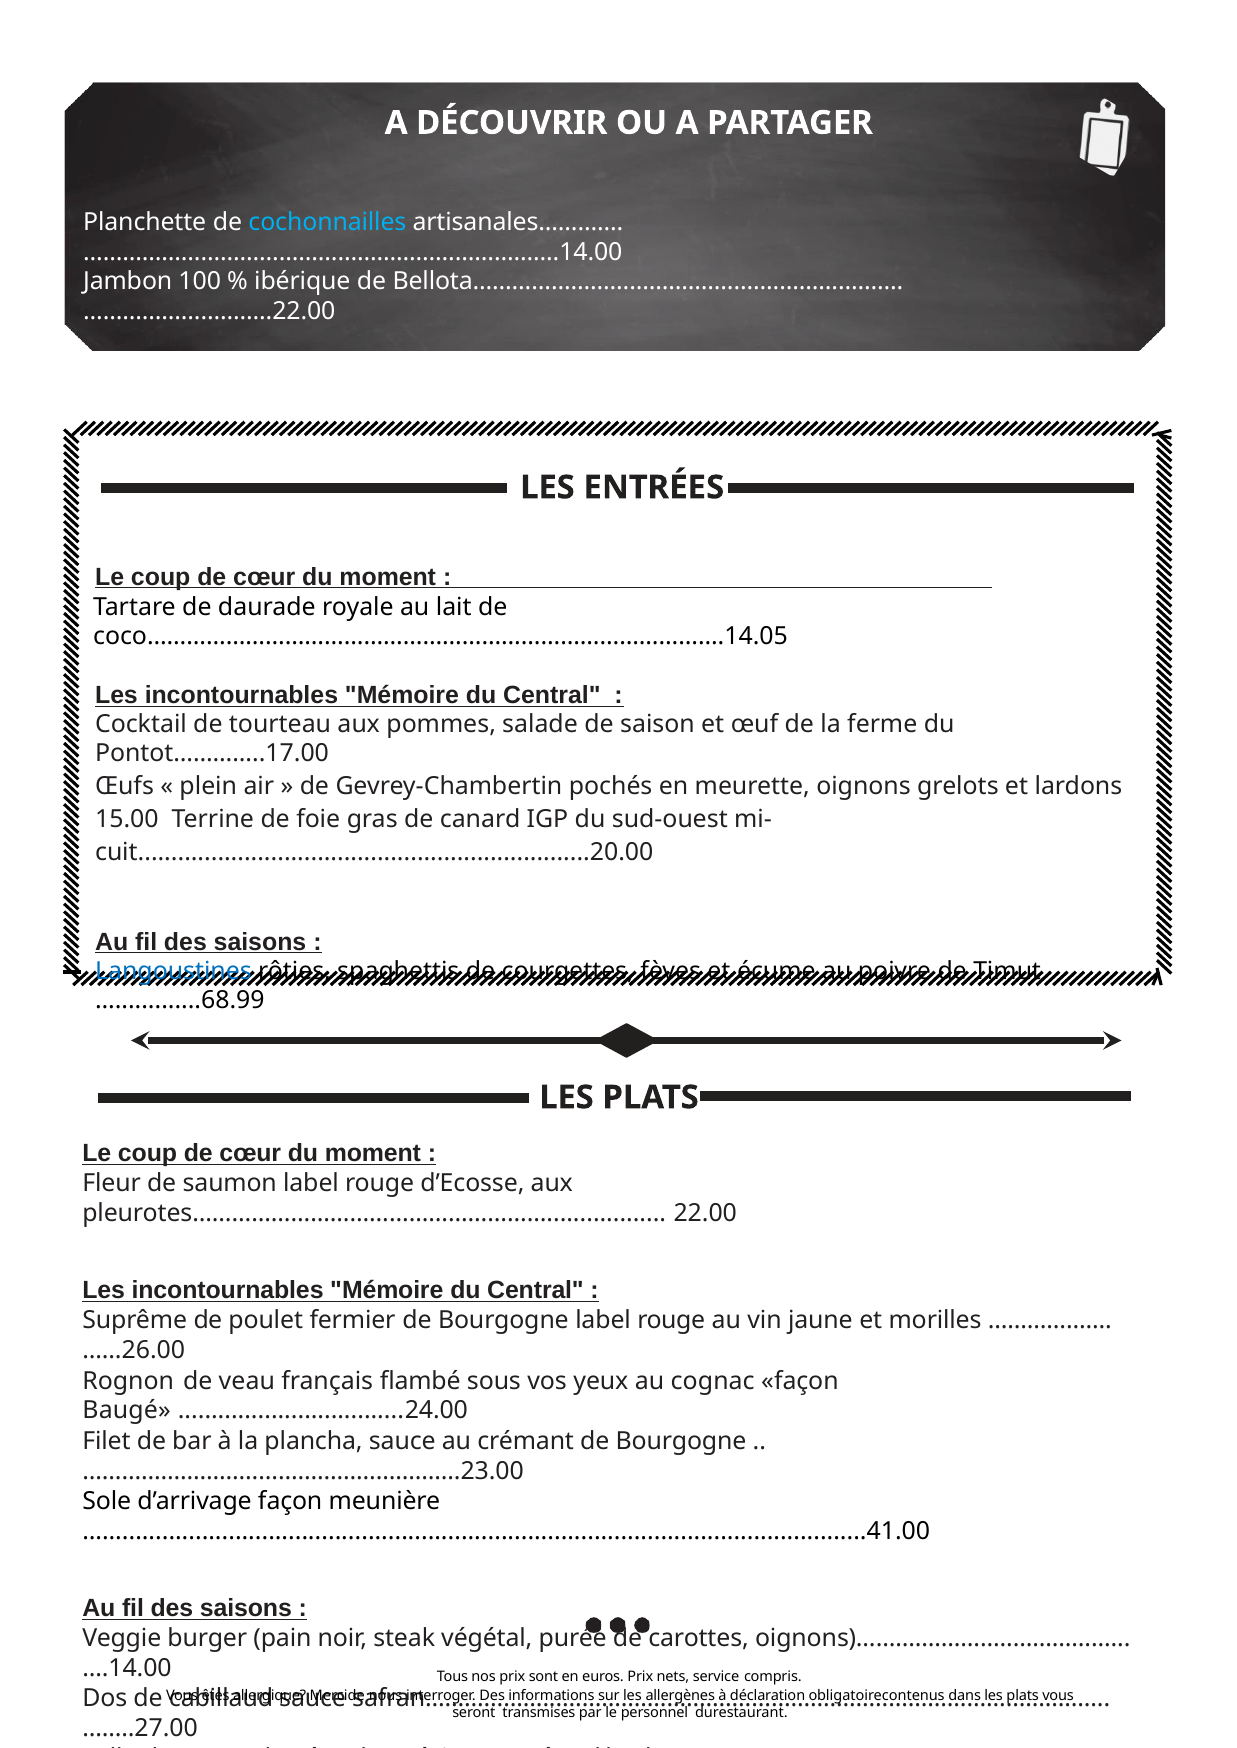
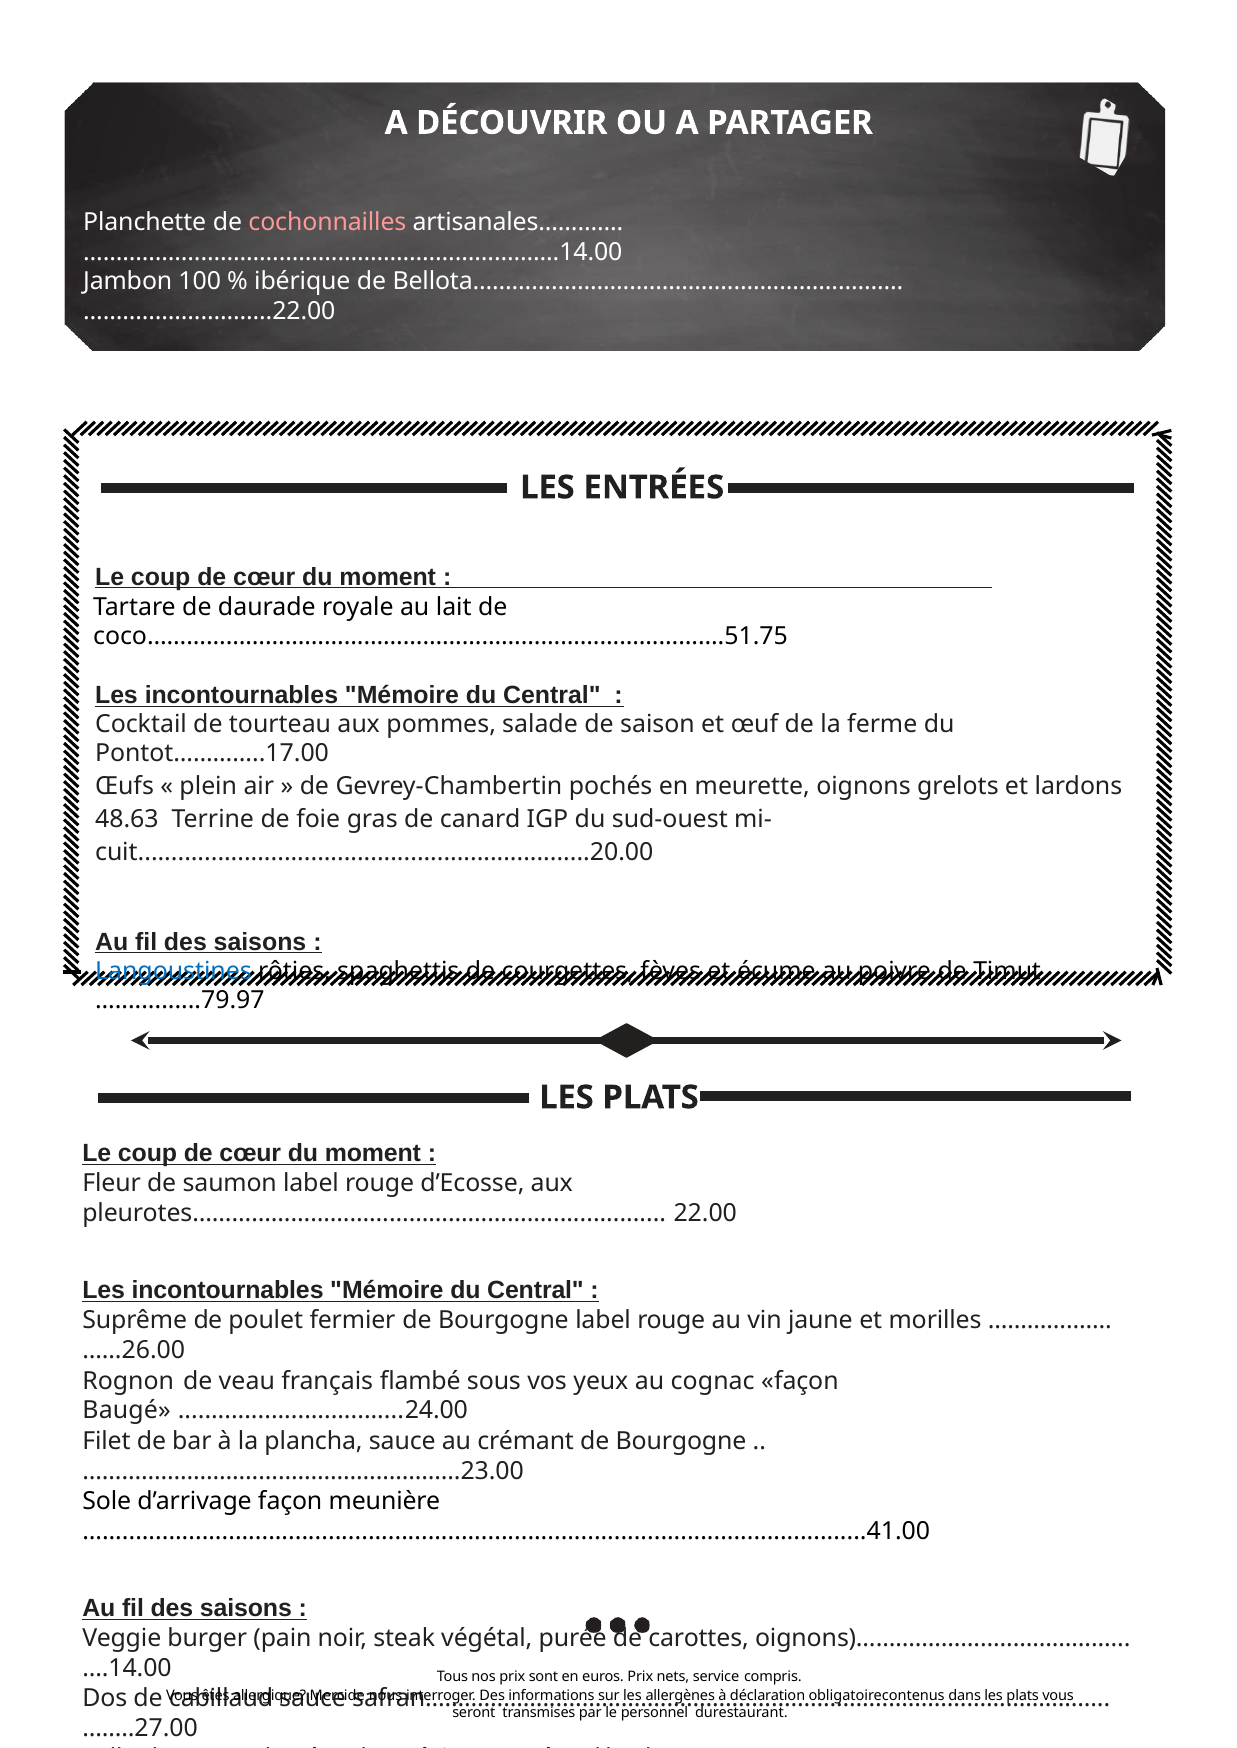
cochonnailles colour: light blue -> pink
coco…………………………………………………………………………….14.05: coco…………………………………………………………………………….14.05 -> coco…………………………………………………………………………….51.75
15.00: 15.00 -> 48.63
….............68.99: ….............68.99 -> ….............79.97
